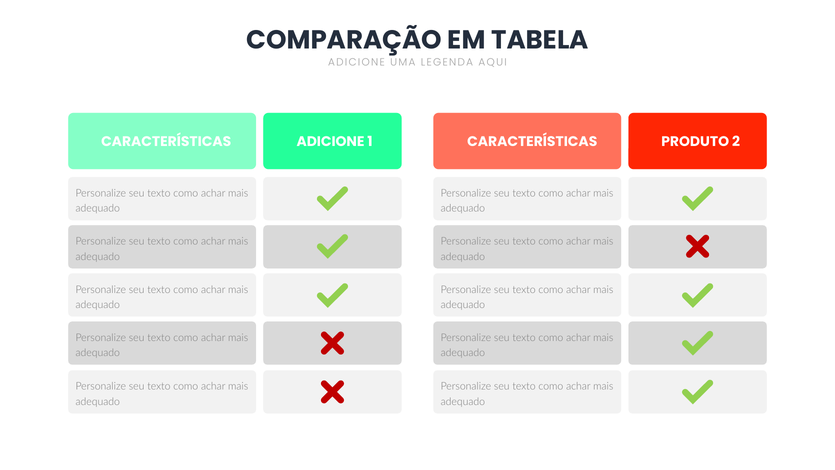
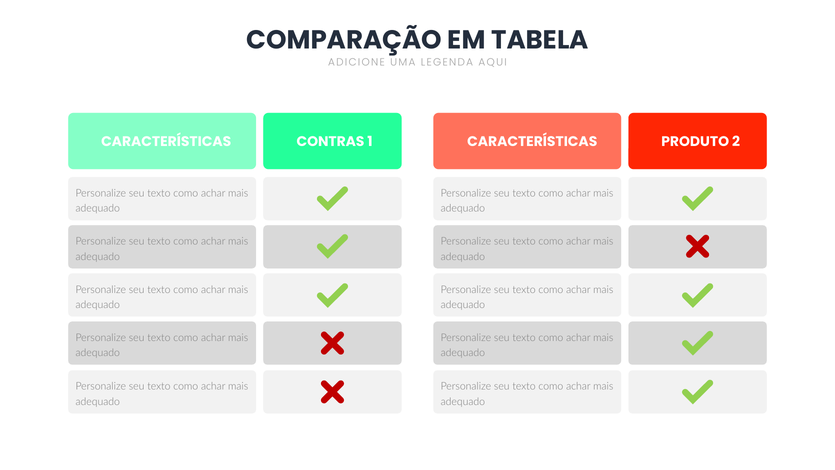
CARACTERÍSTICAS ADICIONE: ADICIONE -> CONTRAS
